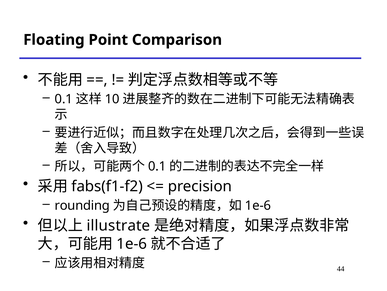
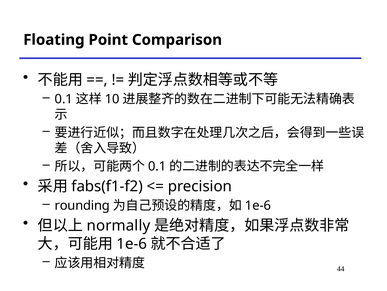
illustrate: illustrate -> normally
